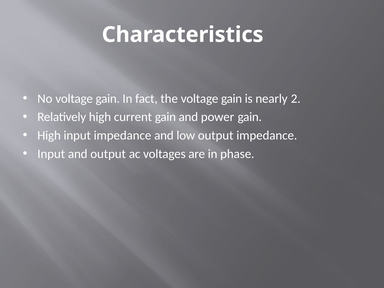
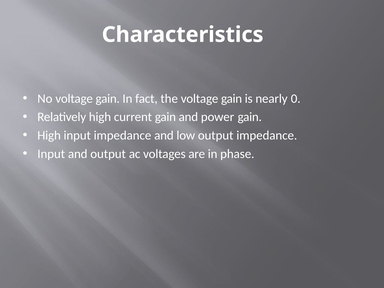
2: 2 -> 0
